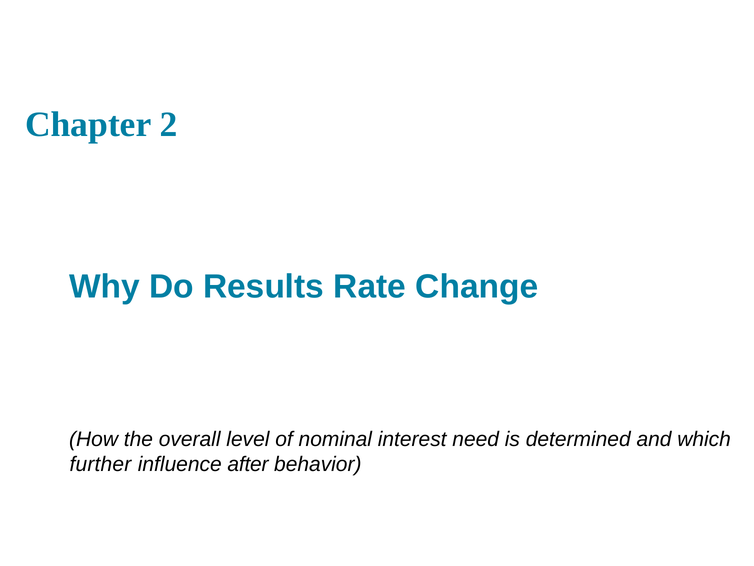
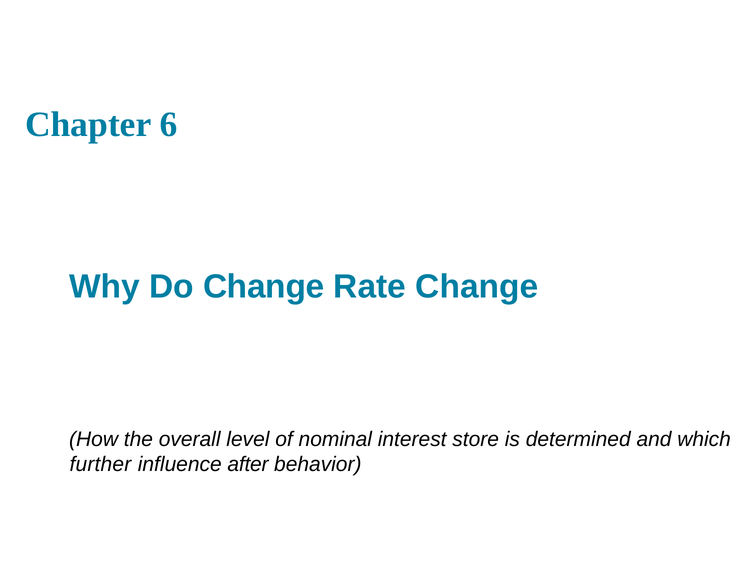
2: 2 -> 6
Do Results: Results -> Change
need: need -> store
